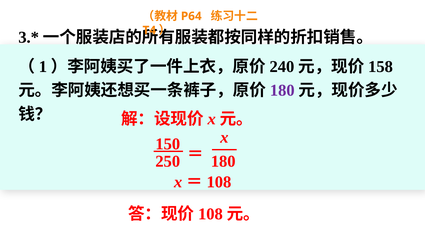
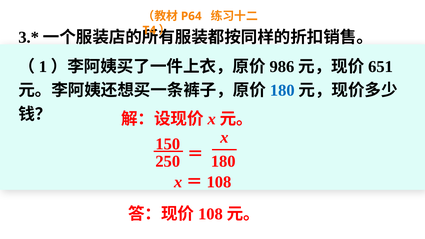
240: 240 -> 986
158: 158 -> 651
180 at (282, 90) colour: purple -> blue
